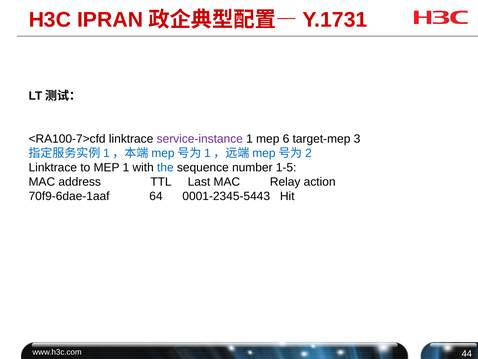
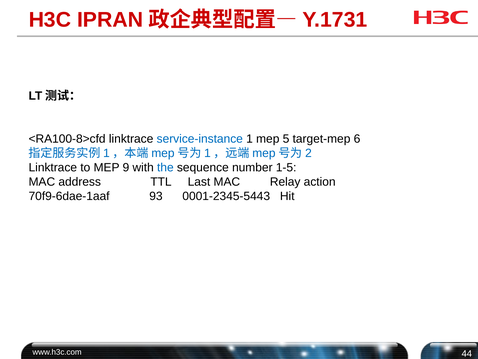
<RA100-7>cfd: <RA100-7>cfd -> <RA100-8>cfd
service-instance colour: purple -> blue
6: 6 -> 5
3: 3 -> 6
MEP 1: 1 -> 9
64: 64 -> 93
